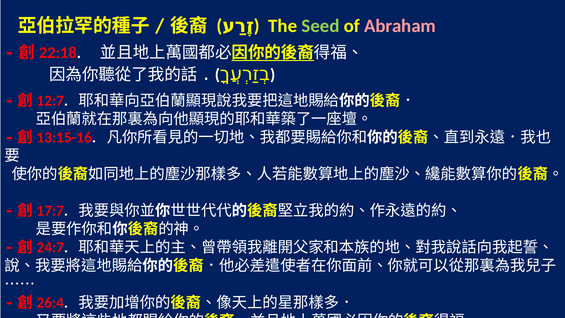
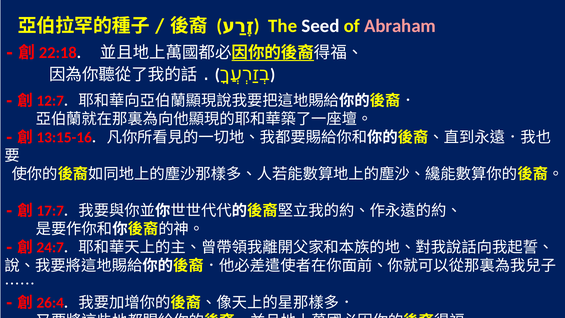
Seed colour: light green -> white
